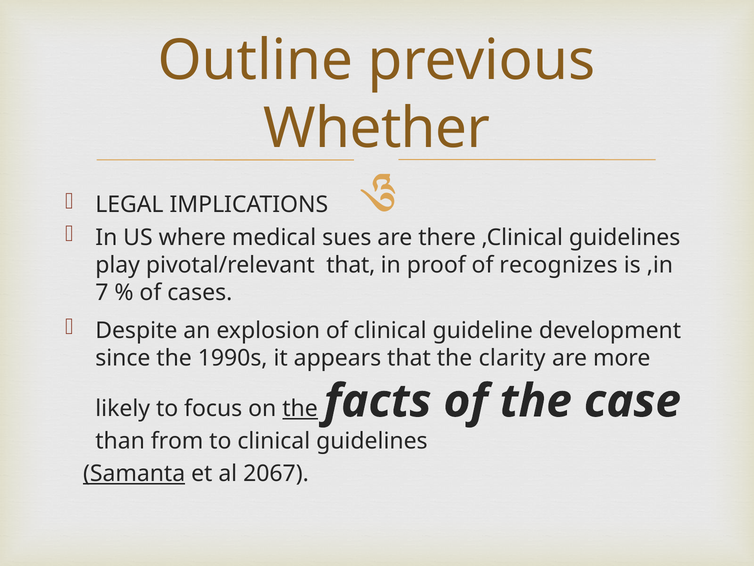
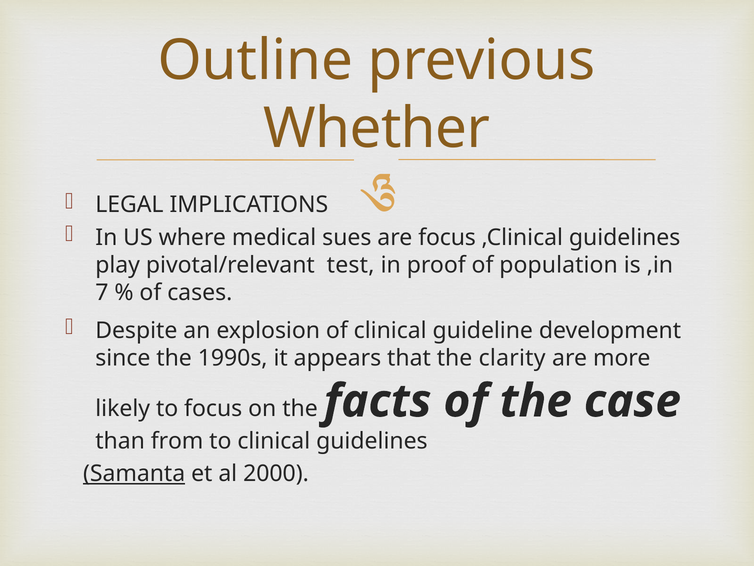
are there: there -> focus
pivotal/relevant that: that -> test
recognizes: recognizes -> population
the at (300, 409) underline: present -> none
2067: 2067 -> 2000
